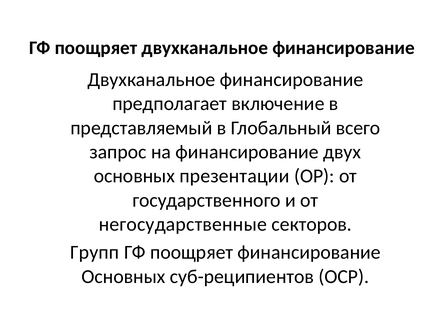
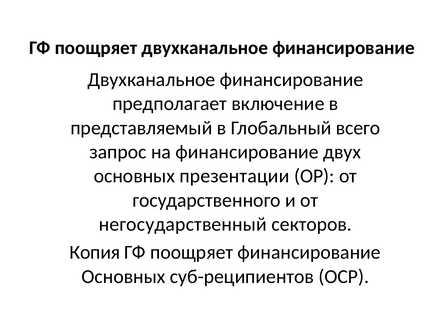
негосударственные: негосударственные -> негосударственный
Групп: Групп -> Копия
